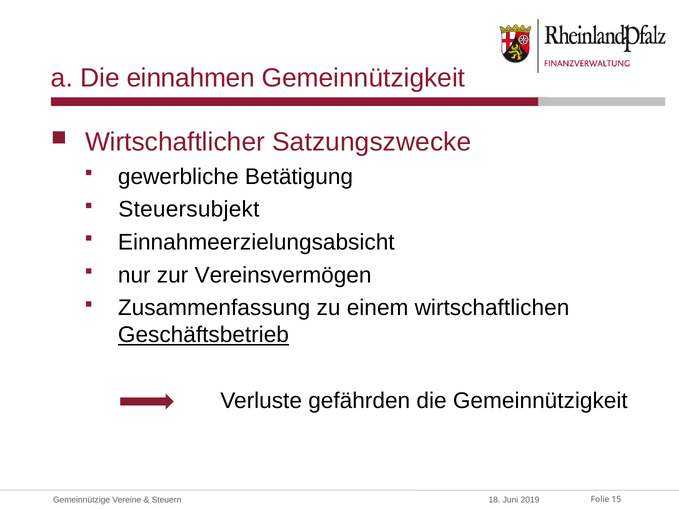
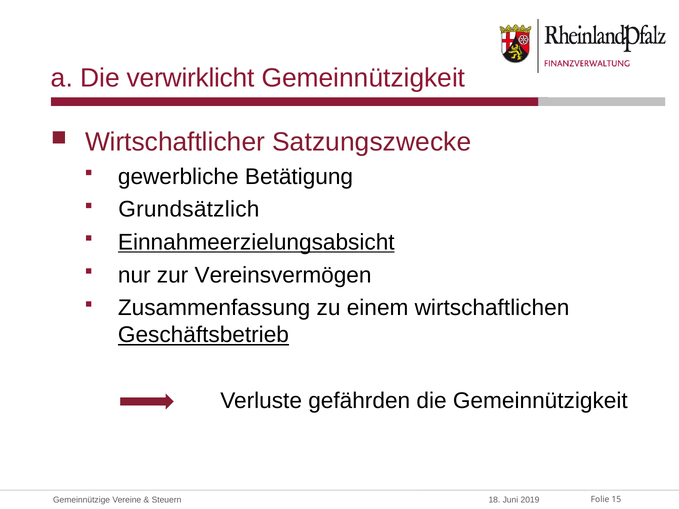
einnahmen: einnahmen -> verwirklicht
Steuersubjekt: Steuersubjekt -> Grundsätzlich
Einnahmeerzielungsabsicht underline: none -> present
